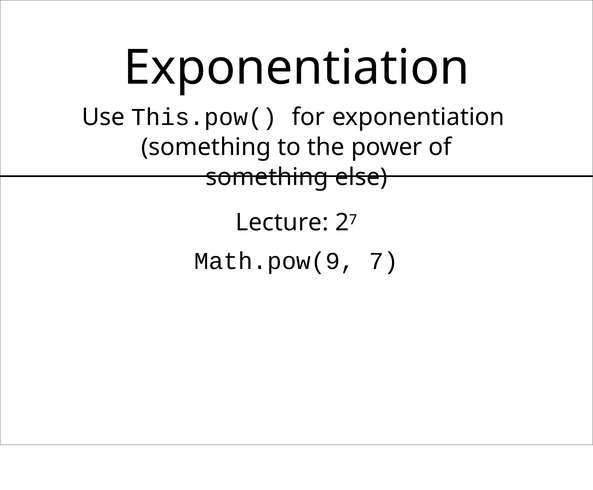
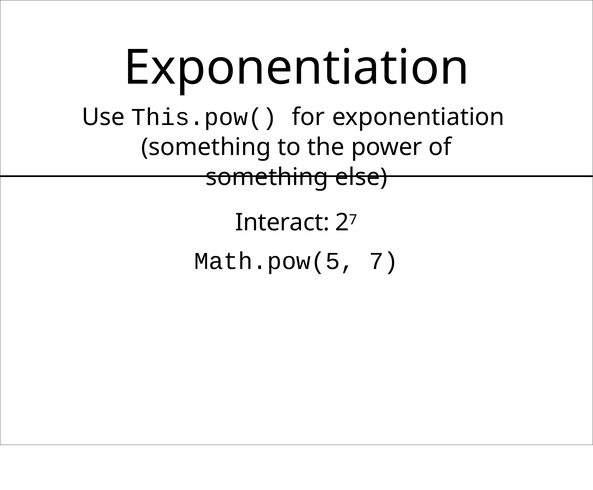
Lecture: Lecture -> Interact
Math.pow(9: Math.pow(9 -> Math.pow(5
